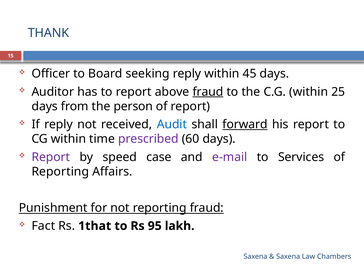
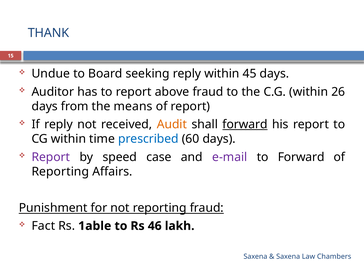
Officer: Officer -> Undue
fraud at (208, 92) underline: present -> none
25: 25 -> 26
person: person -> means
Audit colour: blue -> orange
prescribed colour: purple -> blue
to Services: Services -> Forward
1that: 1that -> 1able
95: 95 -> 46
